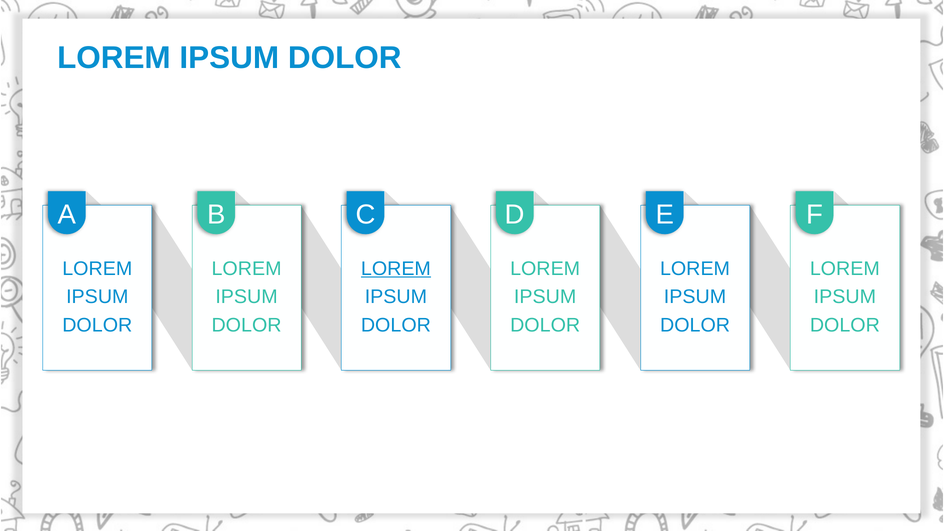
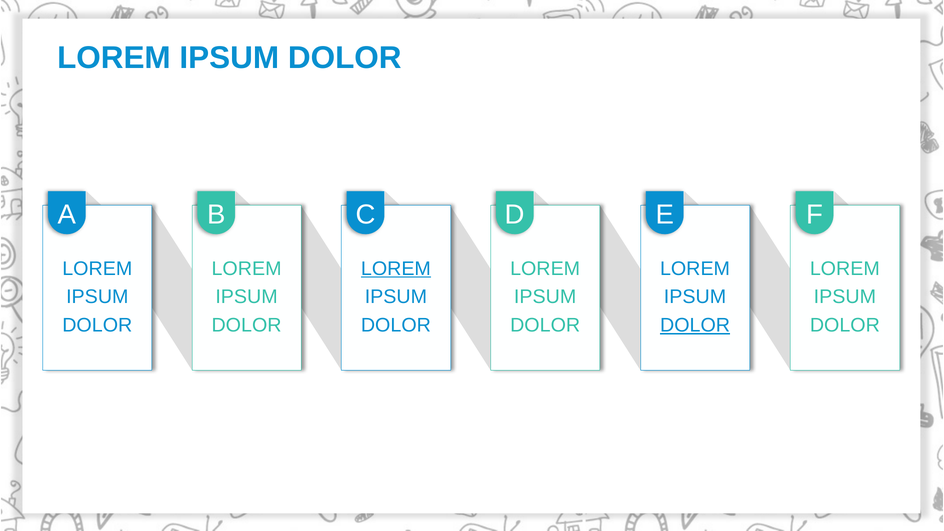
DOLOR at (695, 325) underline: none -> present
